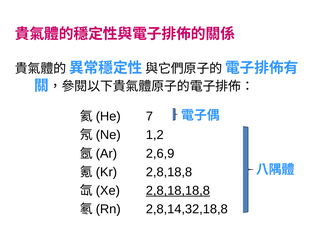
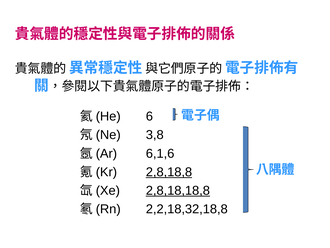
7: 7 -> 6
1,2: 1,2 -> 3,8
2,6,9: 2,6,9 -> 6,1,6
2,8,18,8 underline: none -> present
2,8,14,32,18,8: 2,8,14,32,18,8 -> 2,2,18,32,18,8
